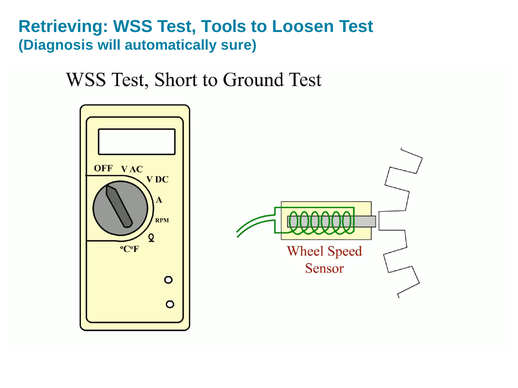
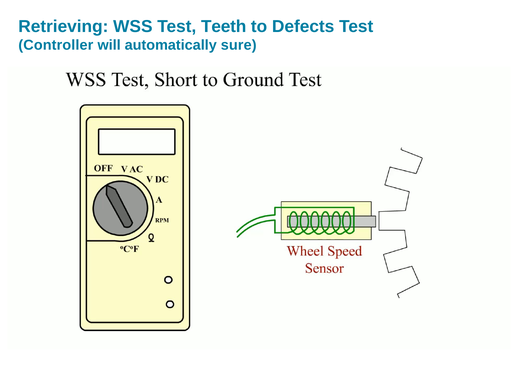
Tools: Tools -> Teeth
Loosen: Loosen -> Defects
Diagnosis: Diagnosis -> Controller
